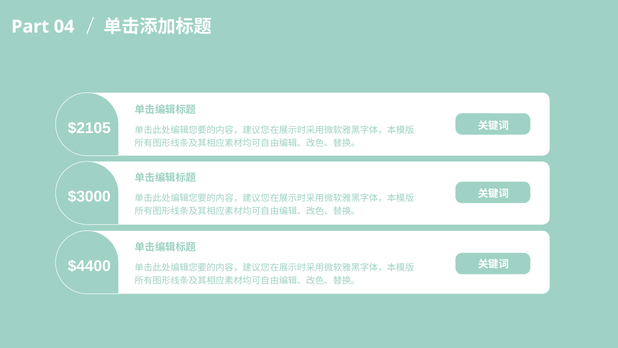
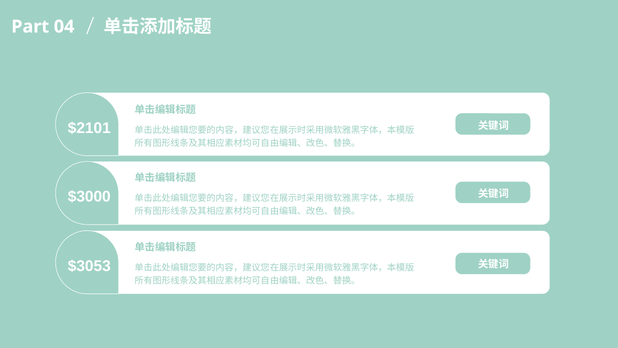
$2105: $2105 -> $2101
$4400: $4400 -> $3053
